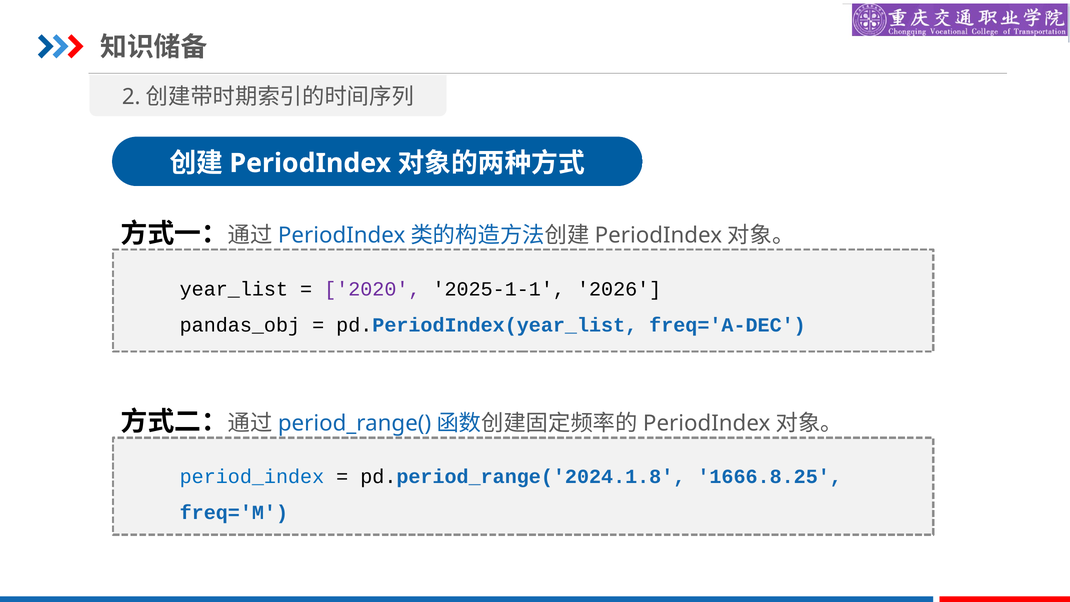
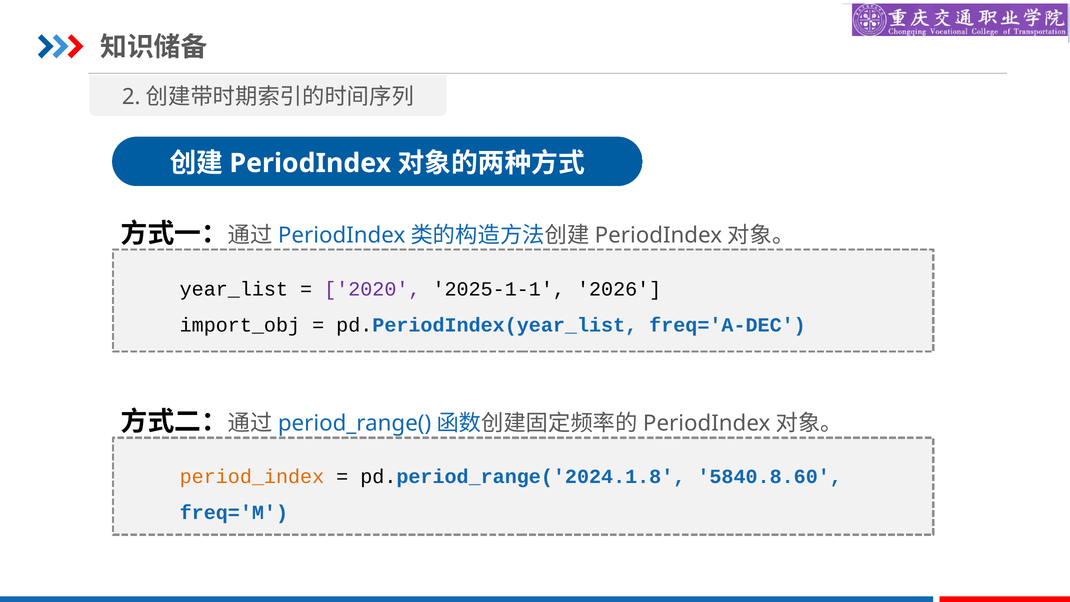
pandas_obj: pandas_obj -> import_obj
period_index colour: blue -> orange
1666.8.25: 1666.8.25 -> 5840.8.60
